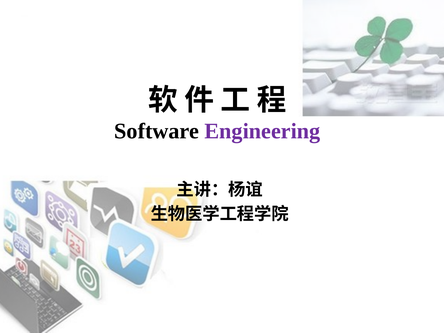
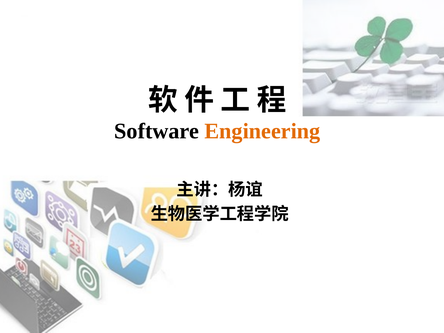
Engineering colour: purple -> orange
